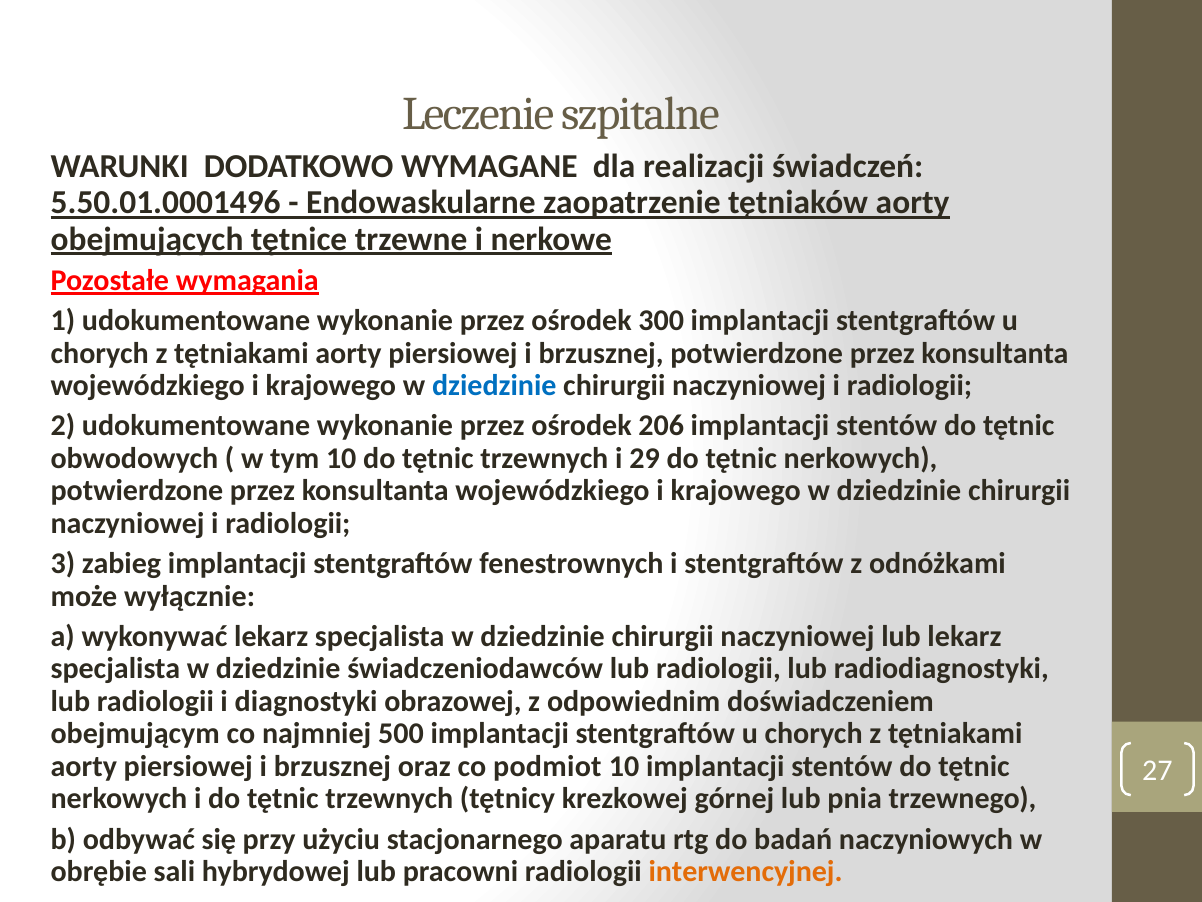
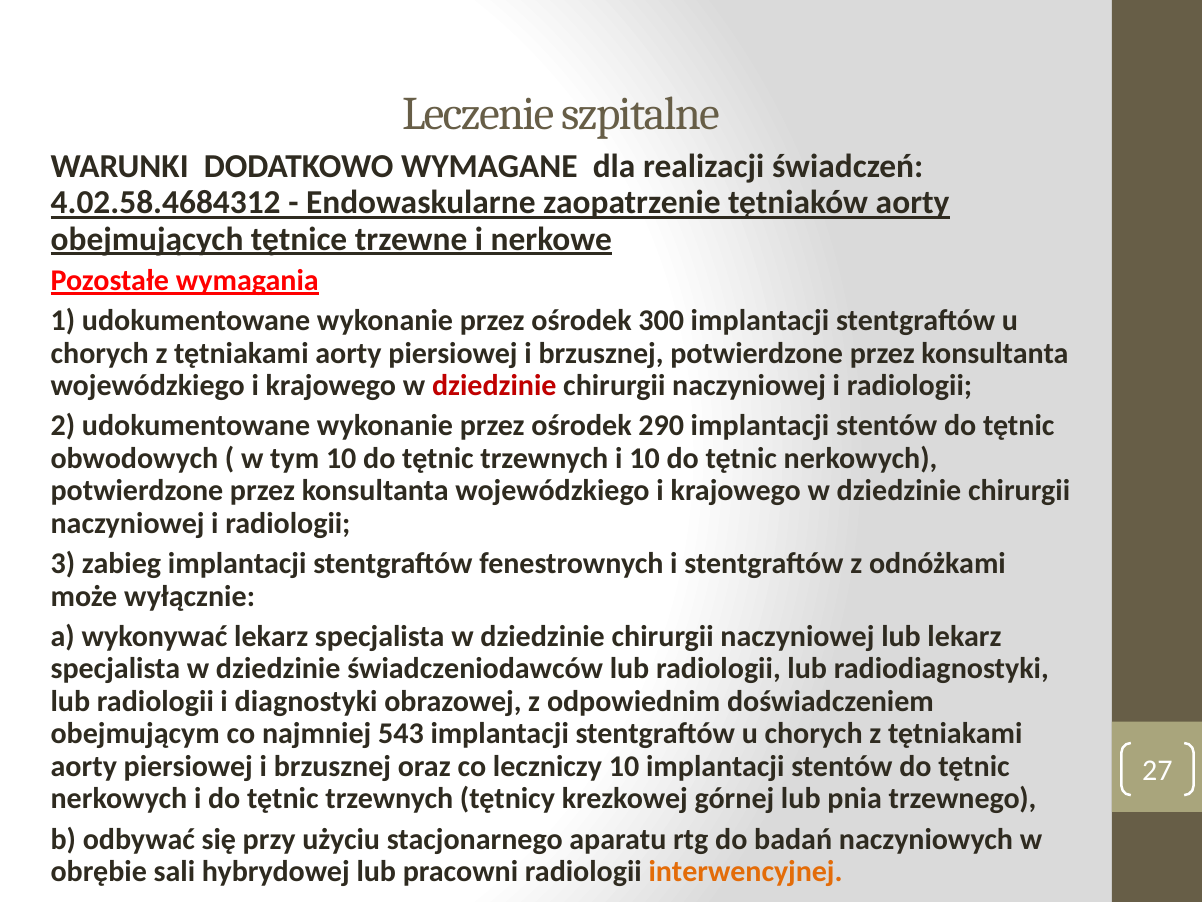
5.50.01.0001496: 5.50.01.0001496 -> 4.02.58.4684312
dziedzinie at (494, 386) colour: blue -> red
206: 206 -> 290
i 29: 29 -> 10
500: 500 -> 543
podmiot: podmiot -> leczniczy
